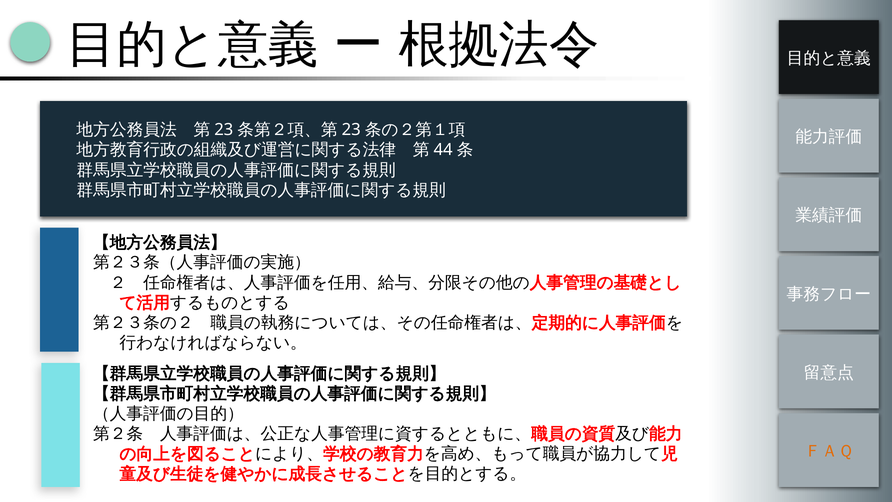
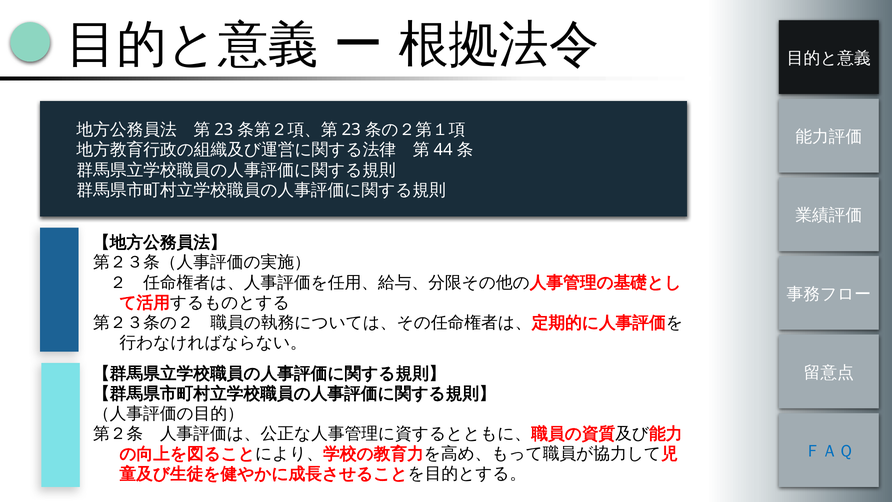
ＦＡＱ colour: orange -> blue
